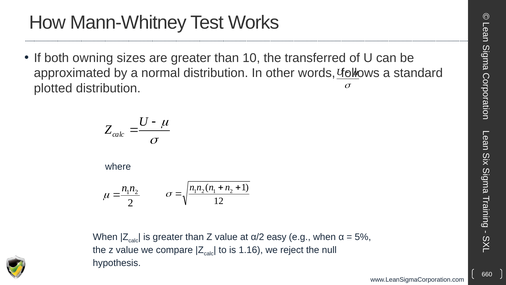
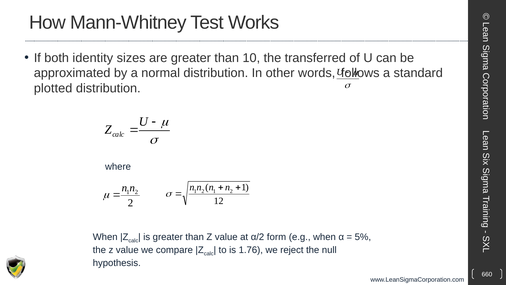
owning: owning -> identity
easy: easy -> form
1.16: 1.16 -> 1.76
